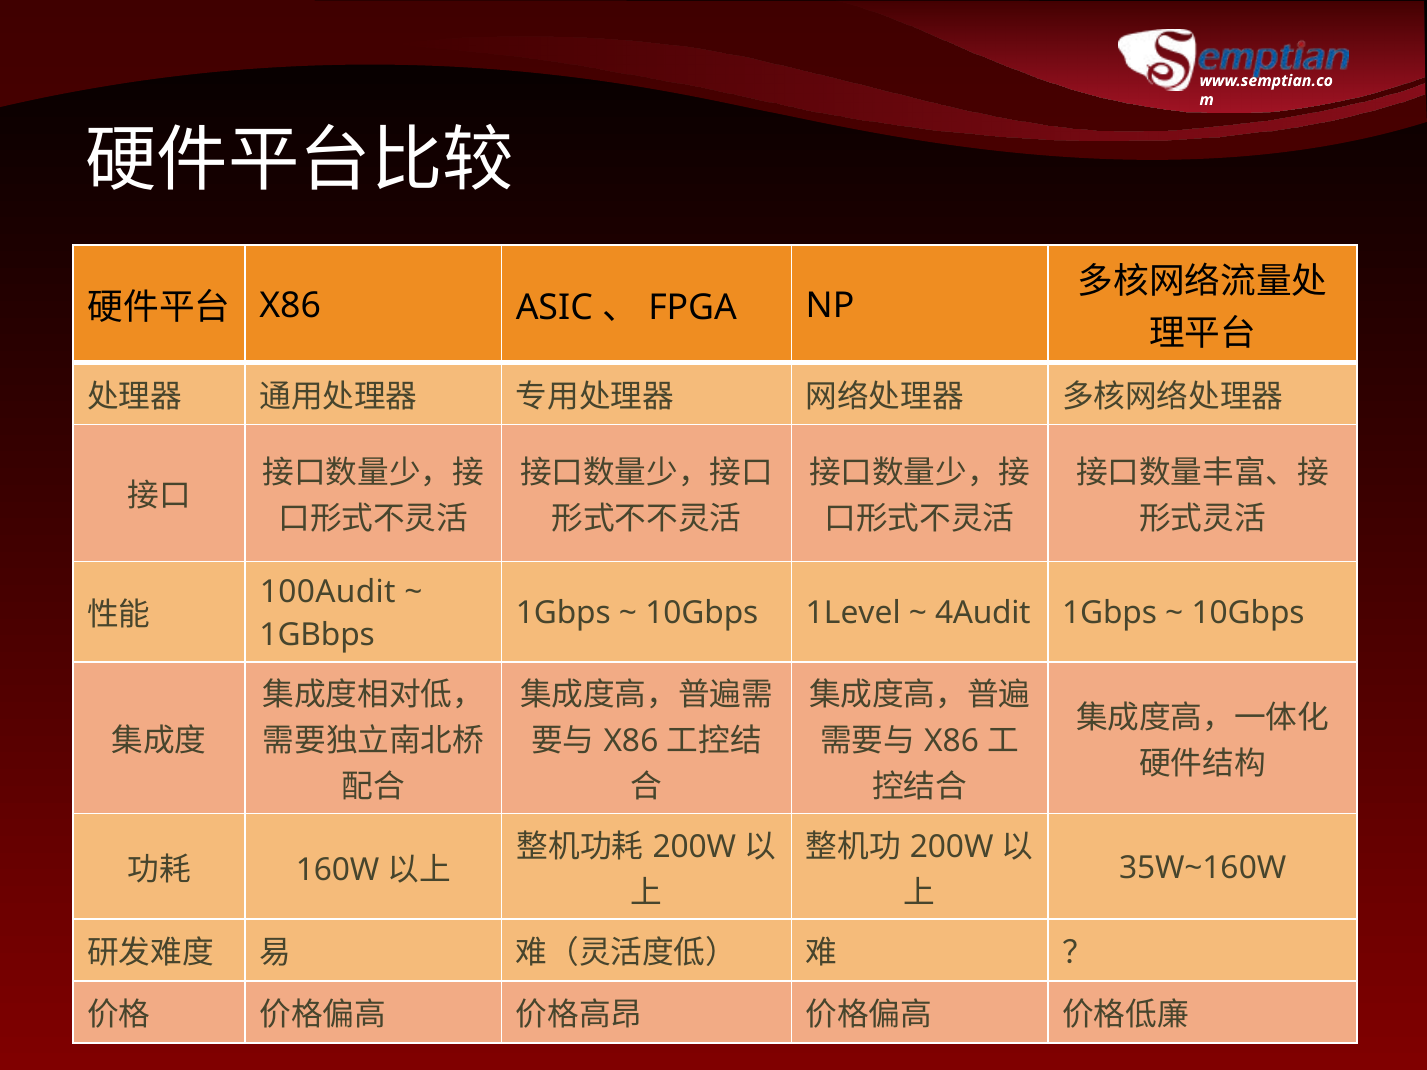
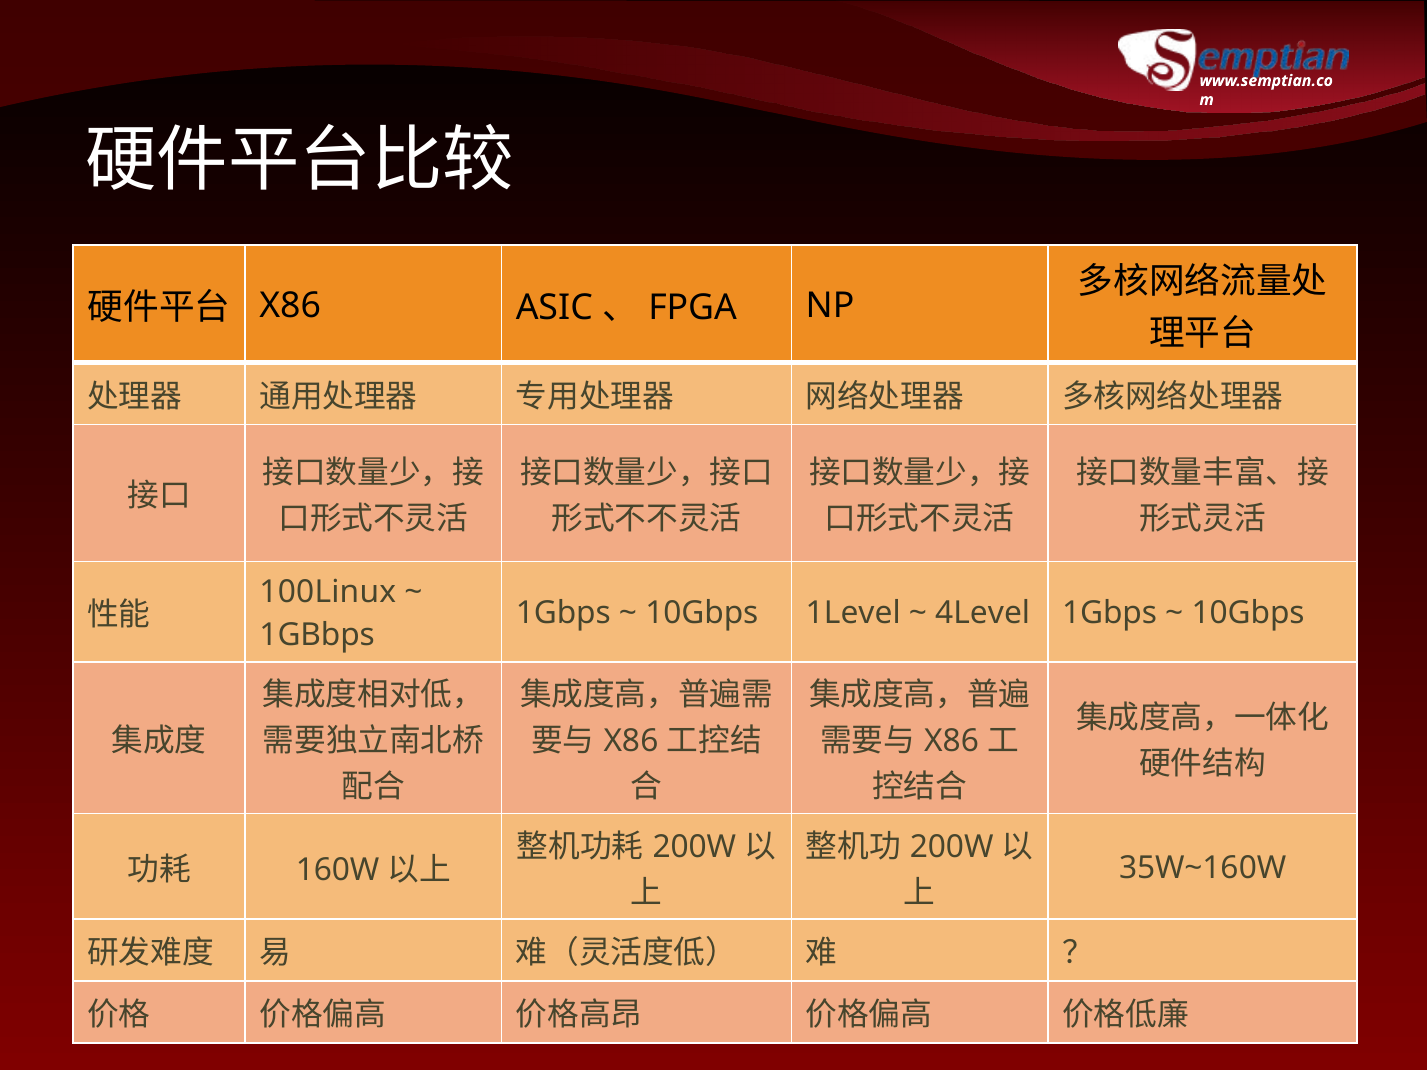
100Audit: 100Audit -> 100Linux
4Audit: 4Audit -> 4Level
